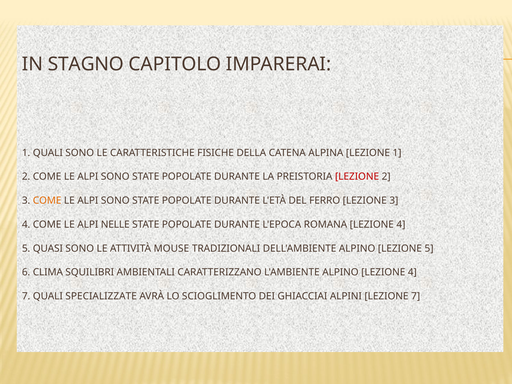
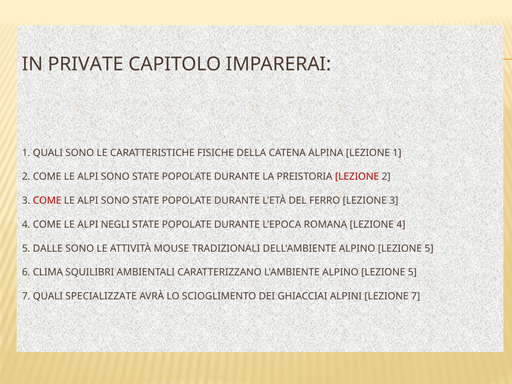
STAGNO: STAGNO -> PRIVATE
COME at (47, 201) colour: orange -> red
NELLE: NELLE -> NEGLI
QUASI: QUASI -> DALLE
L'AMBIENTE ALPINO LEZIONE 4: 4 -> 5
